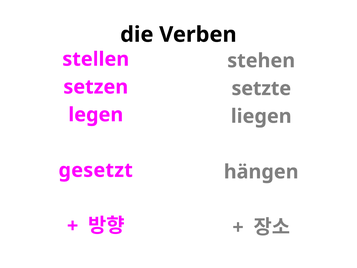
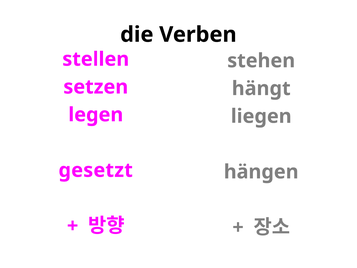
setzte: setzte -> hängt
